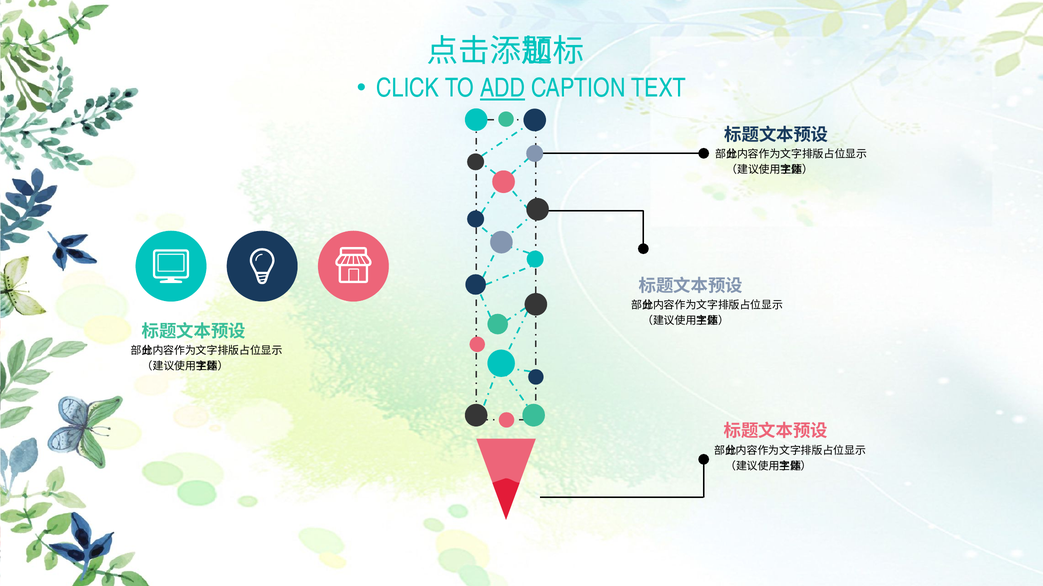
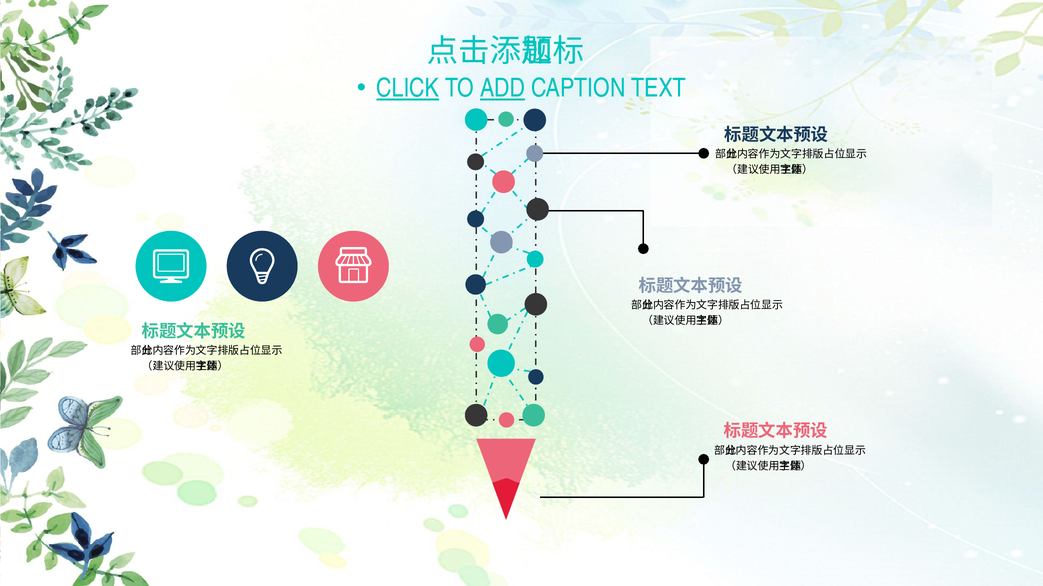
CLICK underline: none -> present
